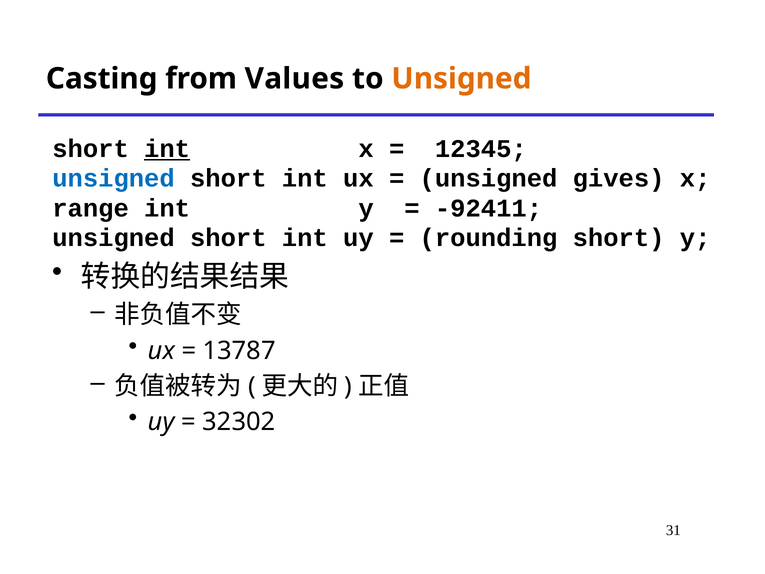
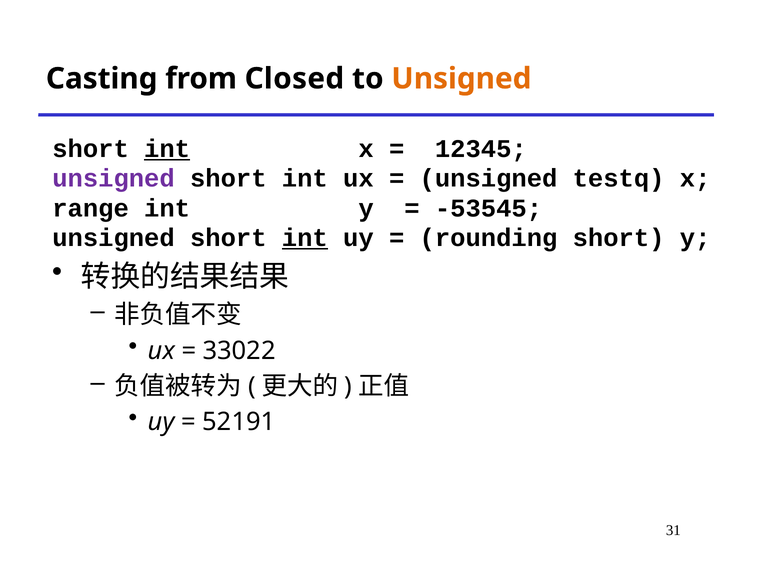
Values: Values -> Closed
unsigned at (114, 178) colour: blue -> purple
gives: gives -> testq
-92411: -92411 -> -53545
int at (305, 238) underline: none -> present
13787: 13787 -> 33022
32302: 32302 -> 52191
